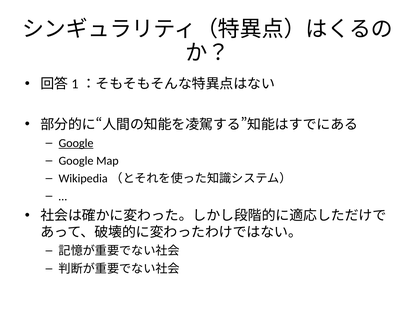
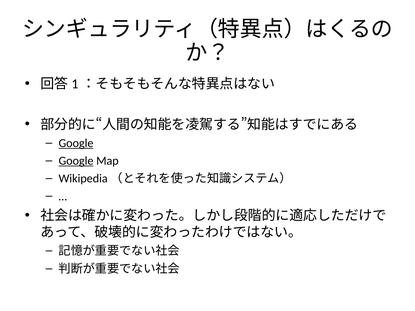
Google at (76, 161) underline: none -> present
